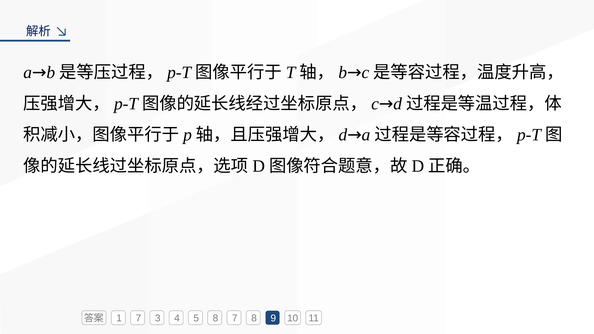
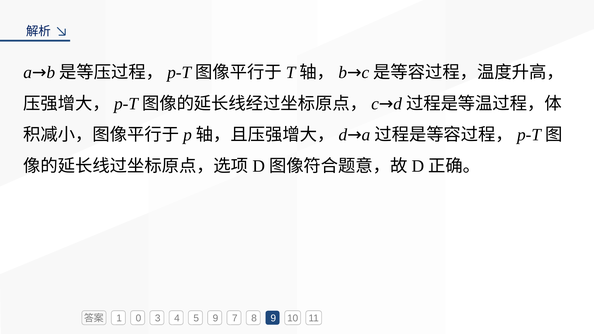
1 7: 7 -> 0
5 8: 8 -> 9
